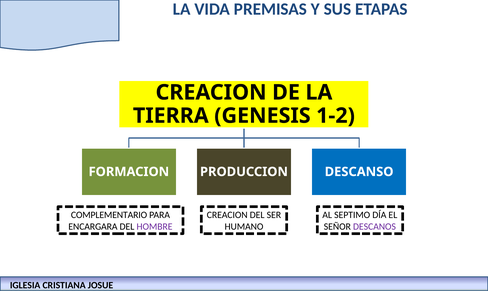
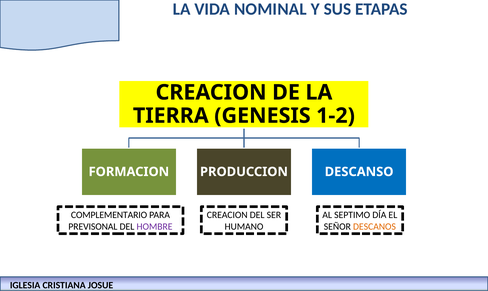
PREMISAS: PREMISAS -> NOMINAL
ENCARGARA: ENCARGARA -> PREVISONAL
DESCANOS colour: purple -> orange
